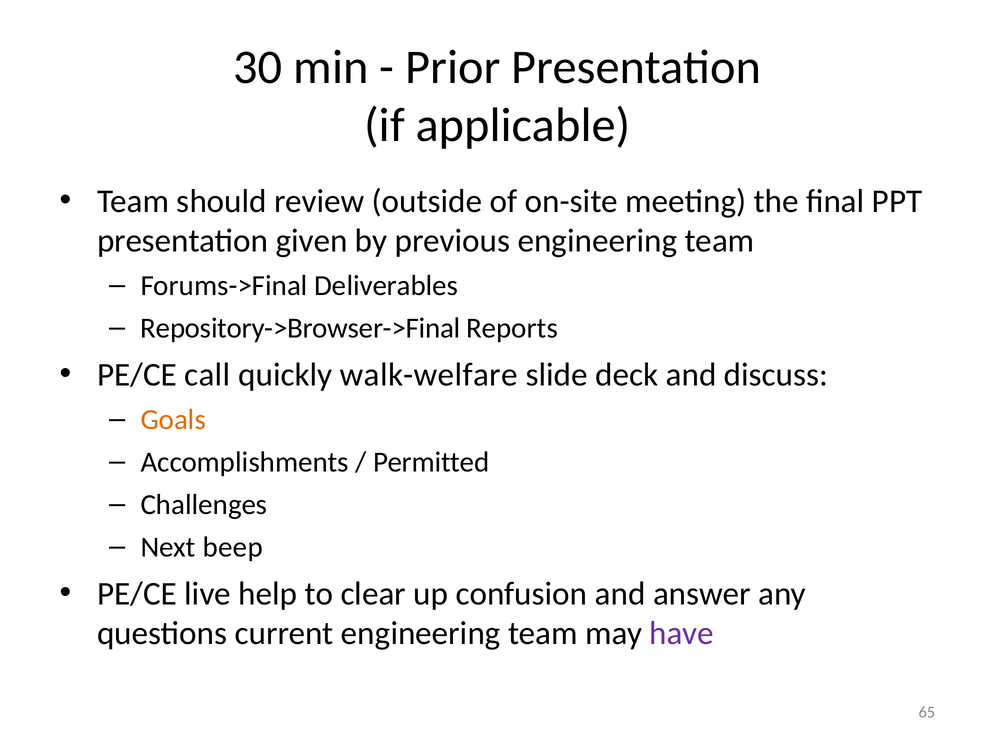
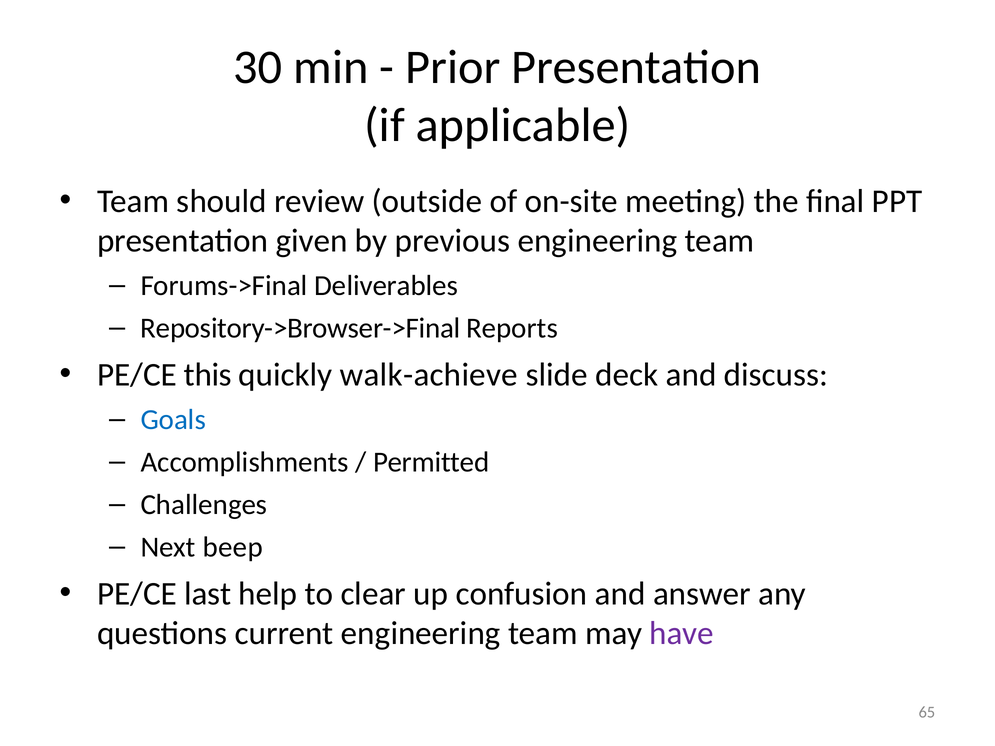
call: call -> this
walk-welfare: walk-welfare -> walk-achieve
Goals colour: orange -> blue
live: live -> last
